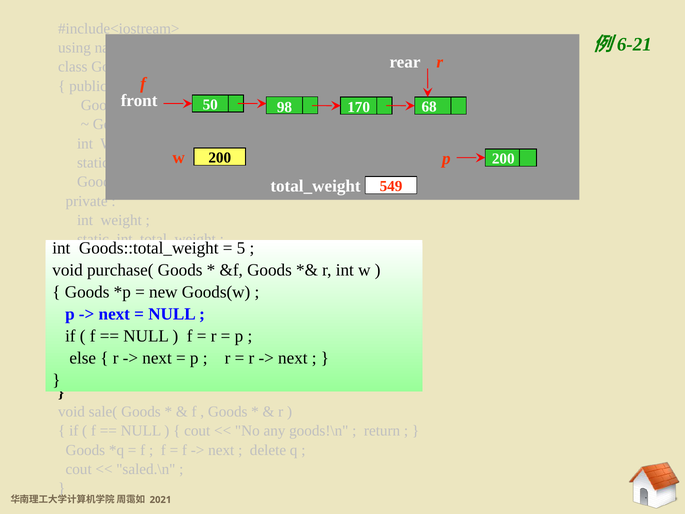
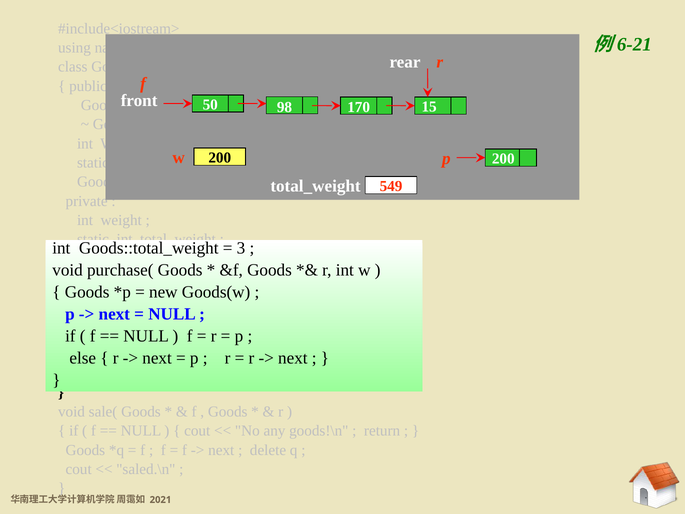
68: 68 -> 15
5: 5 -> 3
